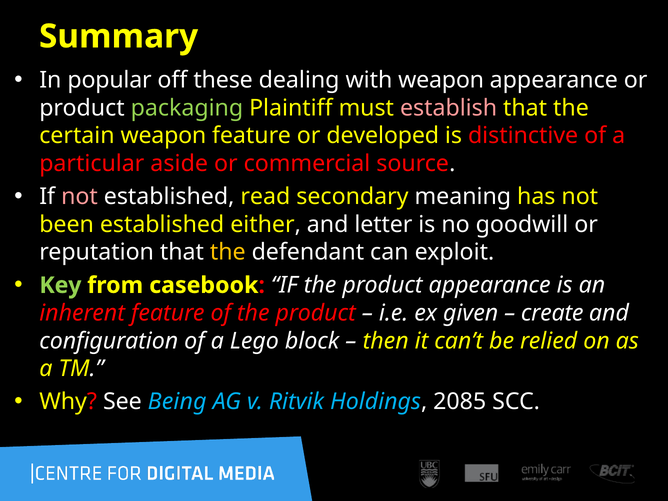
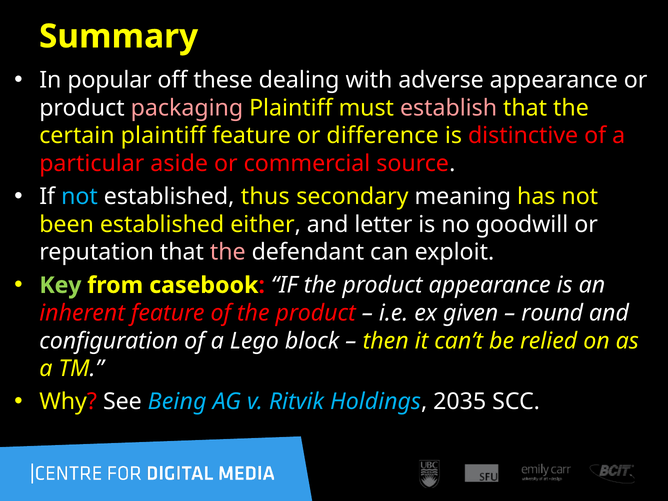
with weapon: weapon -> adverse
packaging colour: light green -> pink
certain weapon: weapon -> plaintiff
developed: developed -> difference
not at (79, 197) colour: pink -> light blue
read: read -> thus
the at (228, 252) colour: yellow -> pink
create: create -> round
2085: 2085 -> 2035
